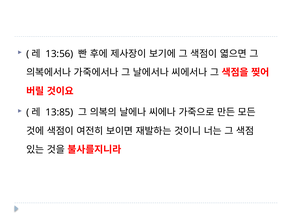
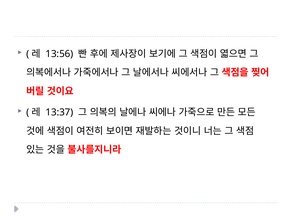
13:85: 13:85 -> 13:37
